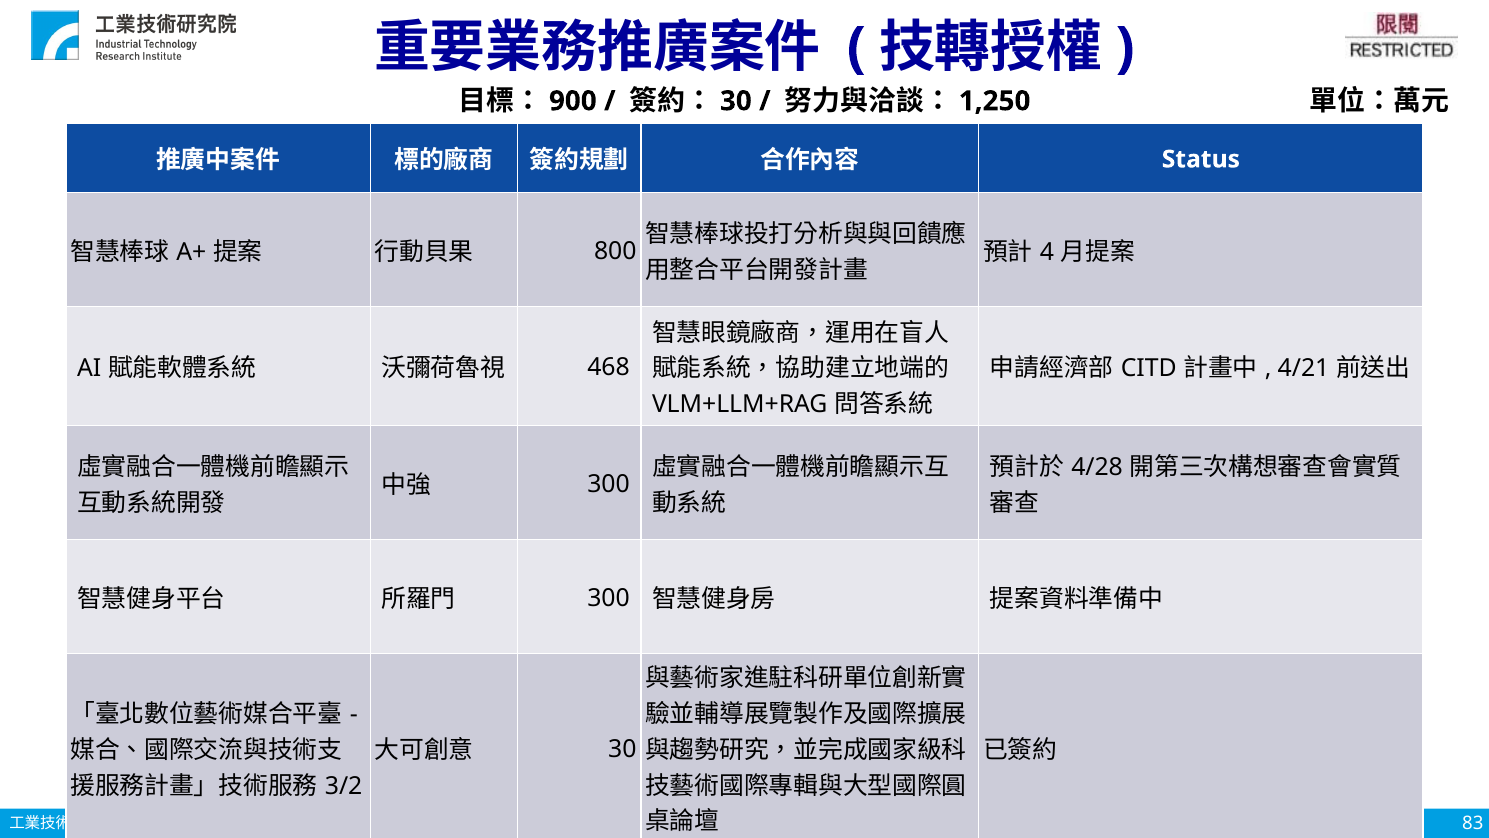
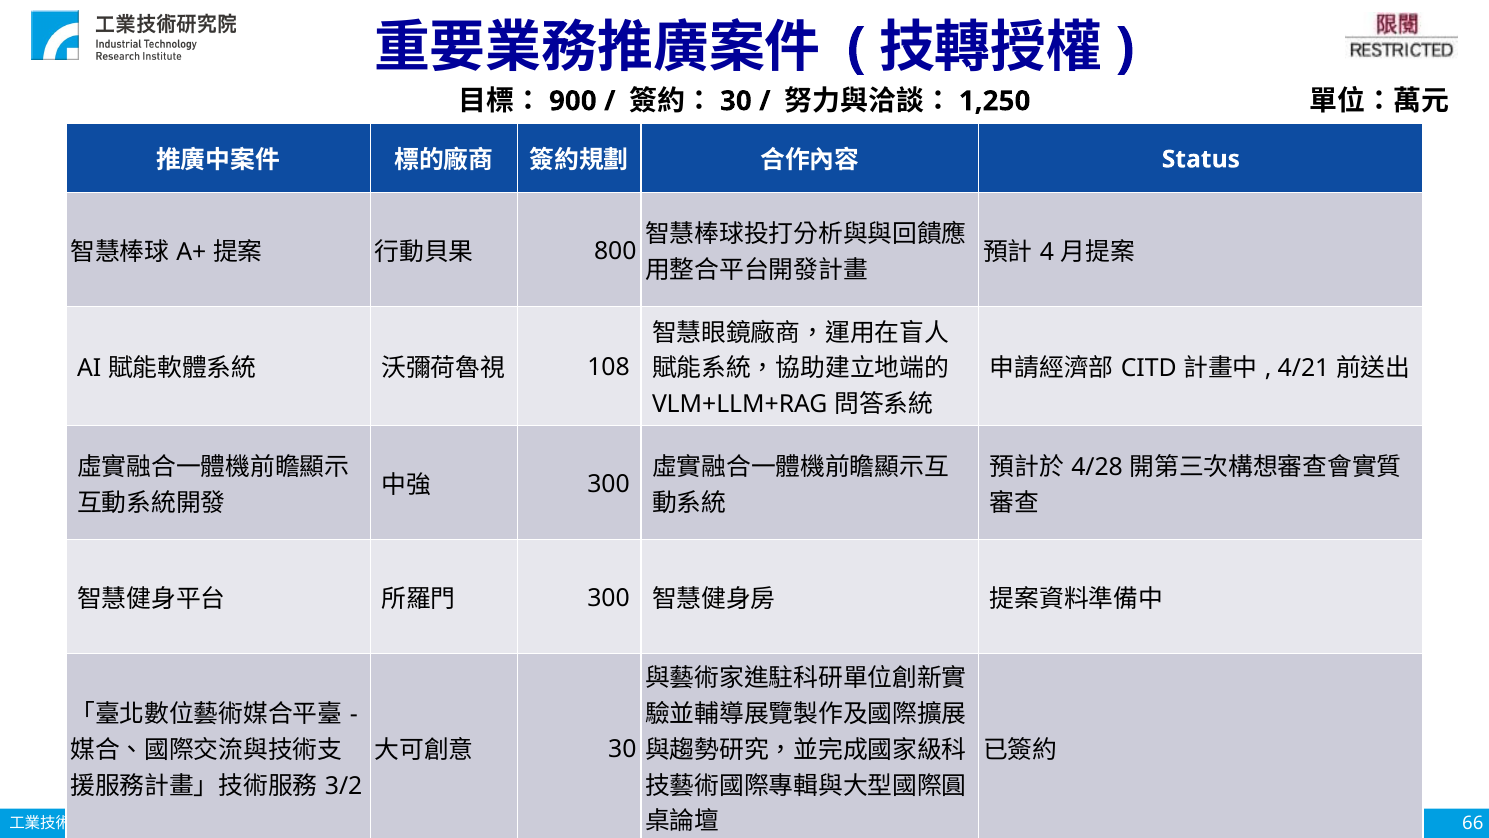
468: 468 -> 108
83: 83 -> 66
